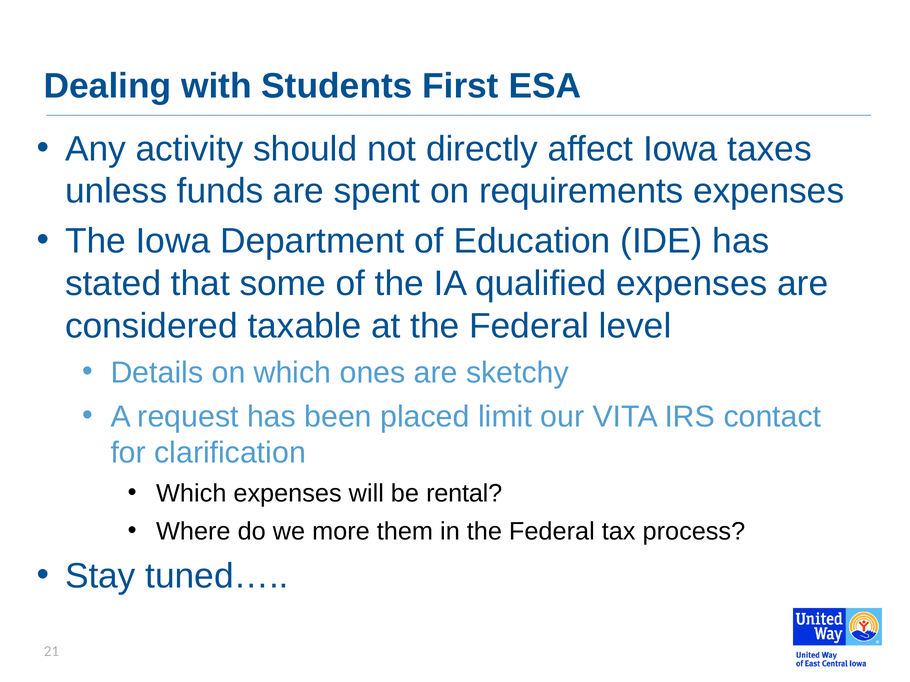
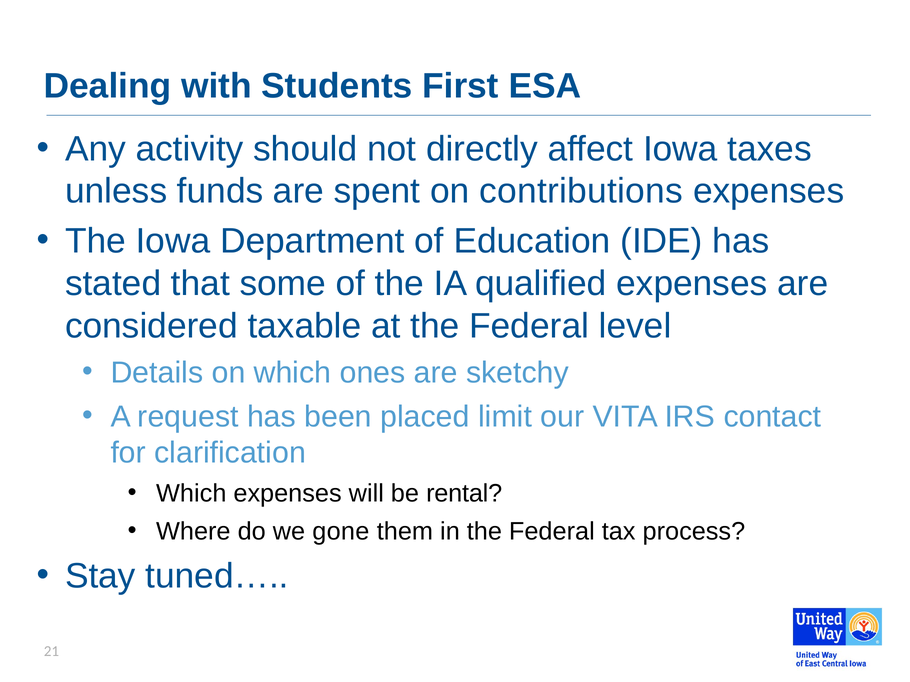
requirements: requirements -> contributions
more: more -> gone
